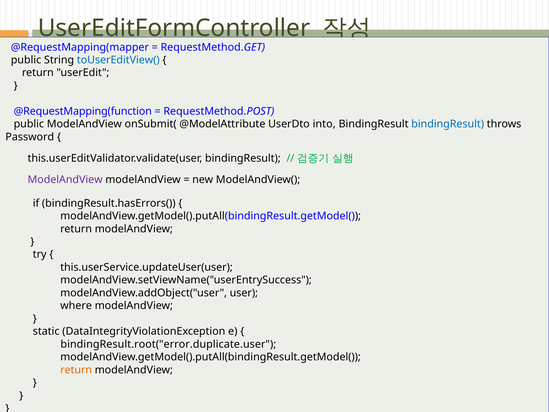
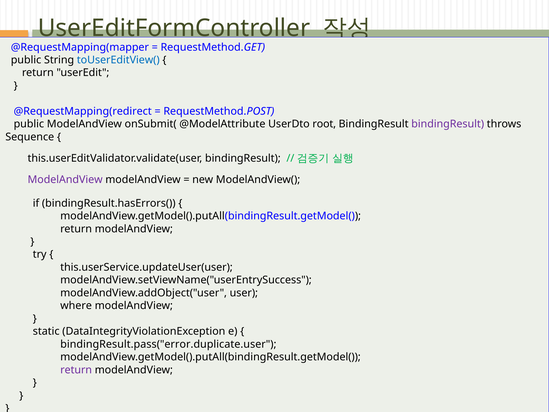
@RequestMapping(function: @RequestMapping(function -> @RequestMapping(redirect
into: into -> root
bindingResult at (448, 124) colour: blue -> purple
Password: Password -> Sequence
bindingResult.root("error.duplicate.user: bindingResult.root("error.duplicate.user -> bindingResult.pass("error.duplicate.user
return at (76, 370) colour: orange -> purple
